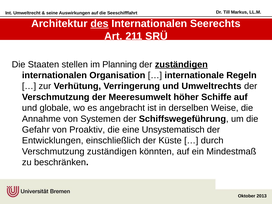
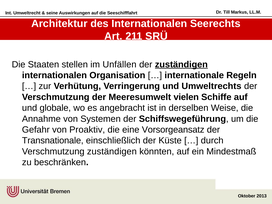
des underline: present -> none
Planning: Planning -> Unfällen
höher: höher -> vielen
Unsystematisch: Unsystematisch -> Vorsorgeansatz
Entwicklungen: Entwicklungen -> Transnationale
